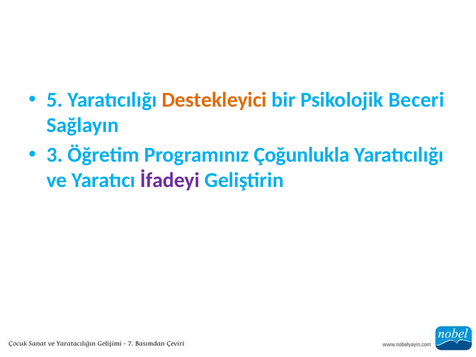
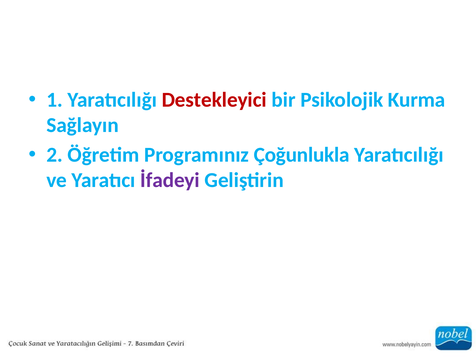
5: 5 -> 1
Destekleyici colour: orange -> red
Beceri: Beceri -> Kurma
3: 3 -> 2
